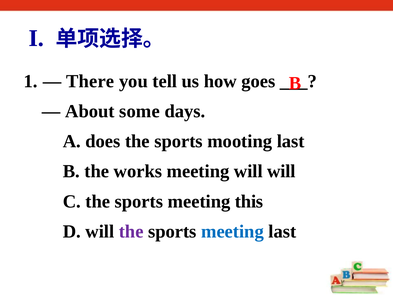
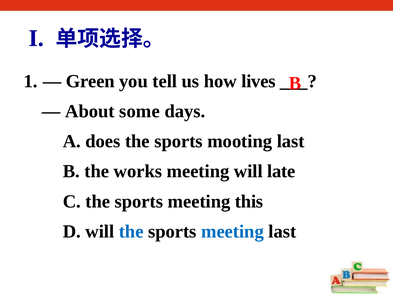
There: There -> Green
goes: goes -> lives
will will: will -> late
the at (131, 231) colour: purple -> blue
